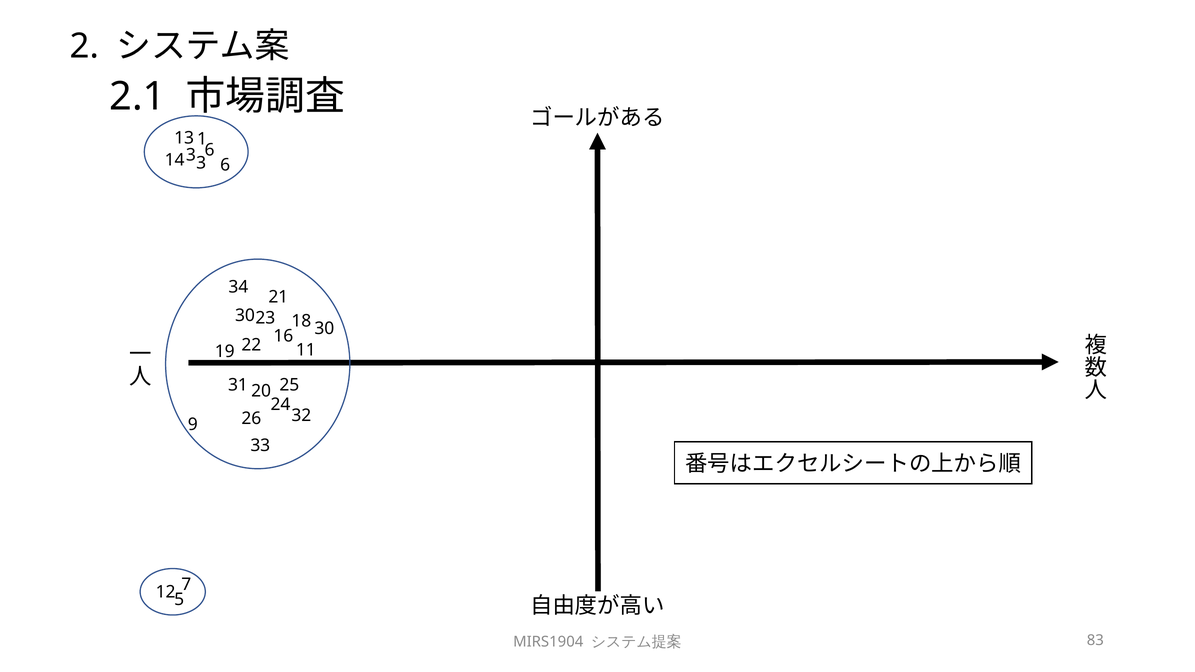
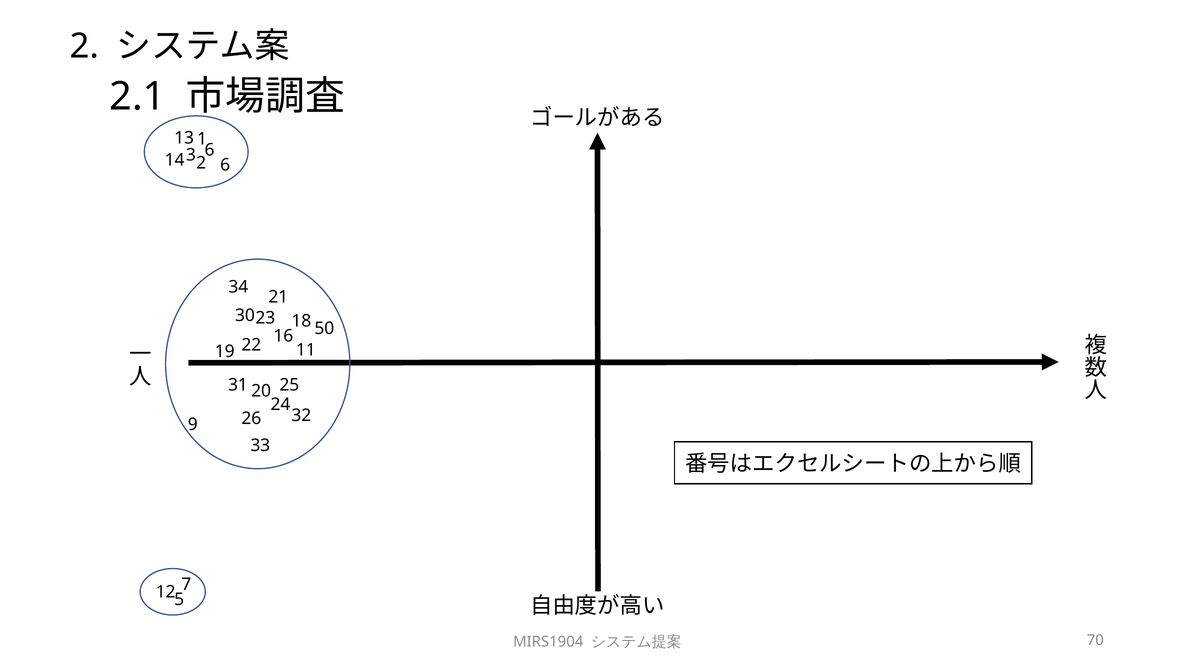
3 3: 3 -> 2
16 30: 30 -> 50
83: 83 -> 70
